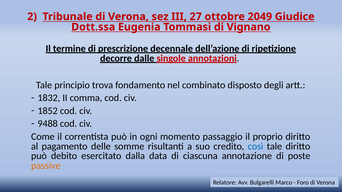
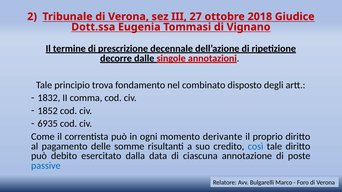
2049: 2049 -> 2018
9488: 9488 -> 6935
passaggio: passaggio -> derivante
passive colour: orange -> blue
